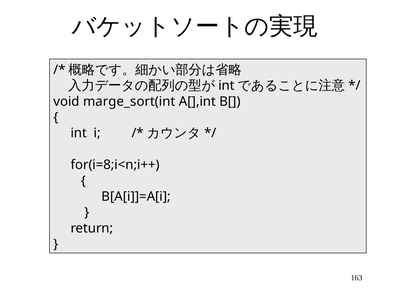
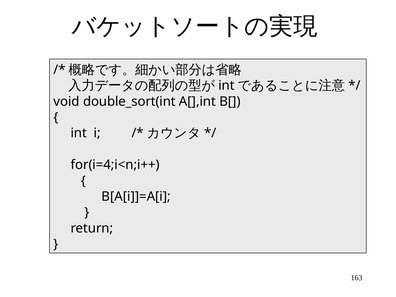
marge_sort(int: marge_sort(int -> double_sort(int
for(i=8;i<n;i++: for(i=8;i<n;i++ -> for(i=4;i<n;i++
